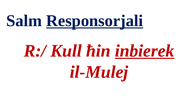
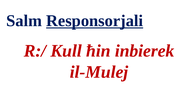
inbierek underline: present -> none
